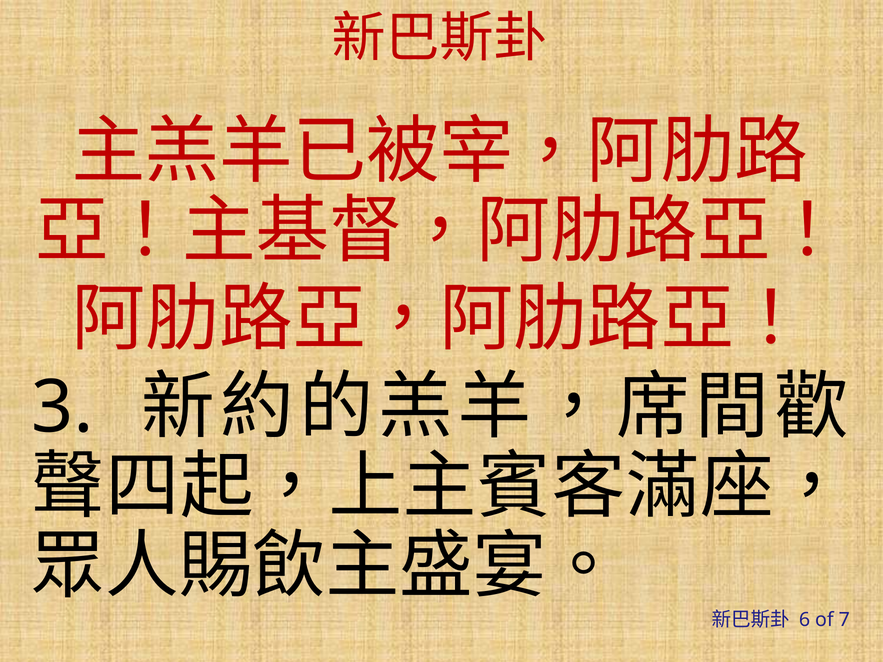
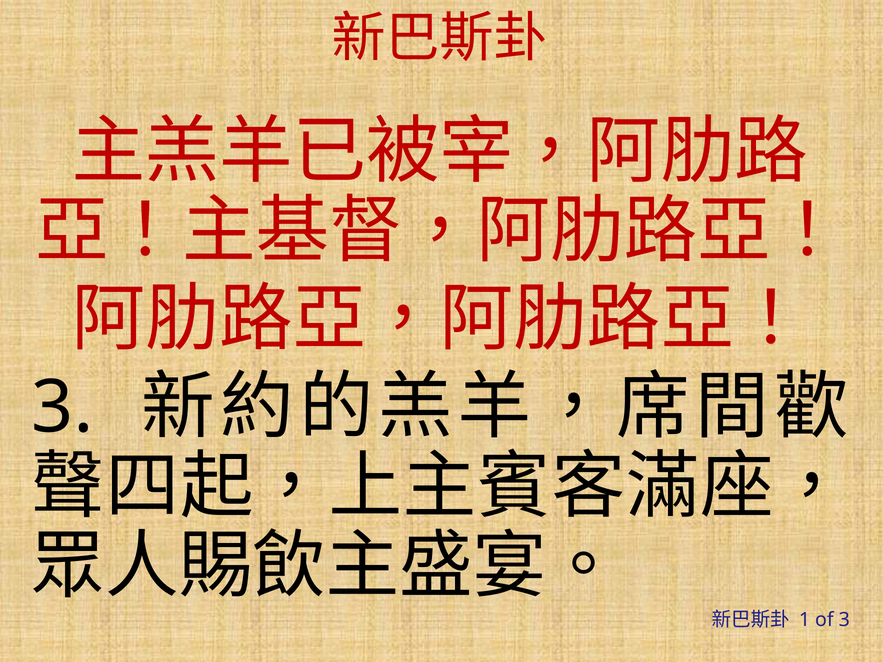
6: 6 -> 1
of 7: 7 -> 3
